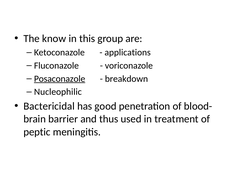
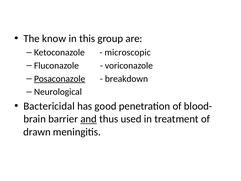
applications: applications -> microscopic
Nucleophilic: Nucleophilic -> Neurological
and underline: none -> present
peptic: peptic -> drawn
